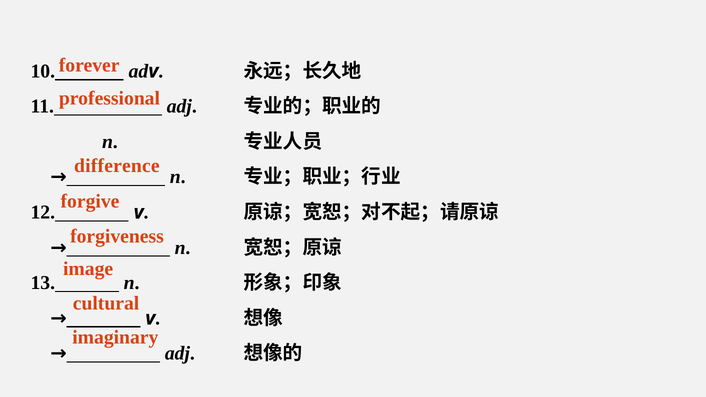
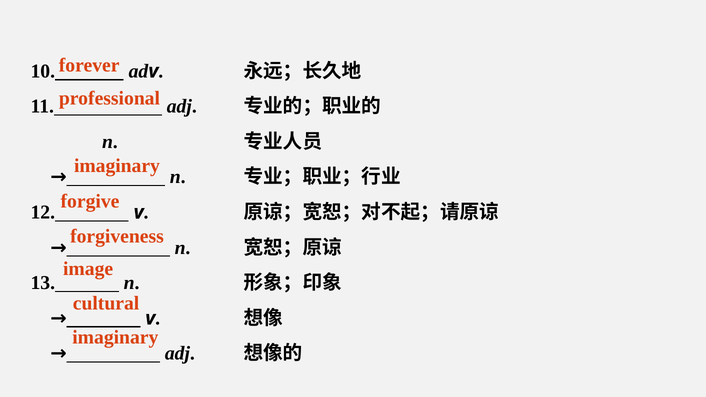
difference at (117, 166): difference -> imaginary
